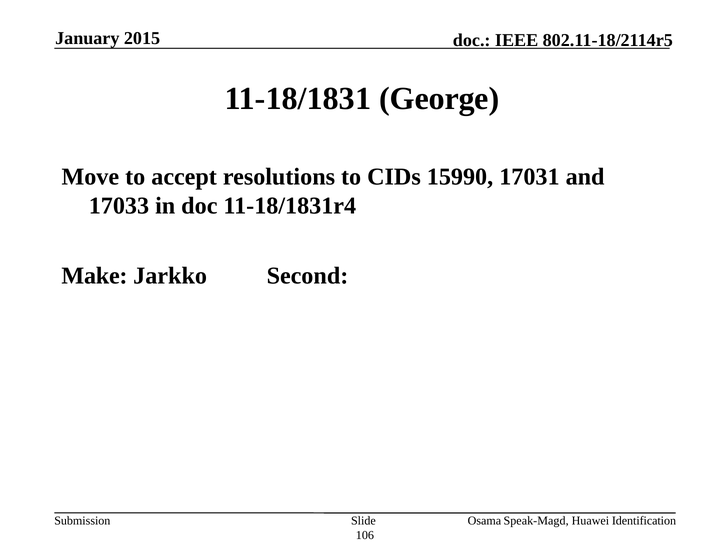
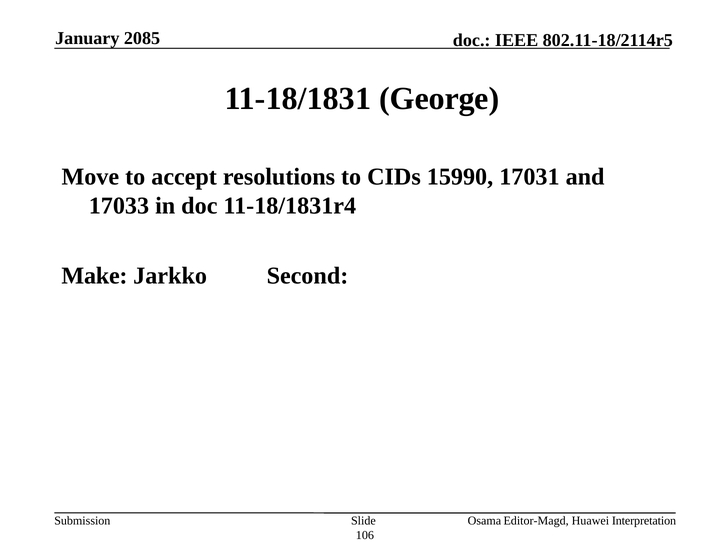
2015: 2015 -> 2085
Speak-Magd: Speak-Magd -> Editor-Magd
Identification: Identification -> Interpretation
